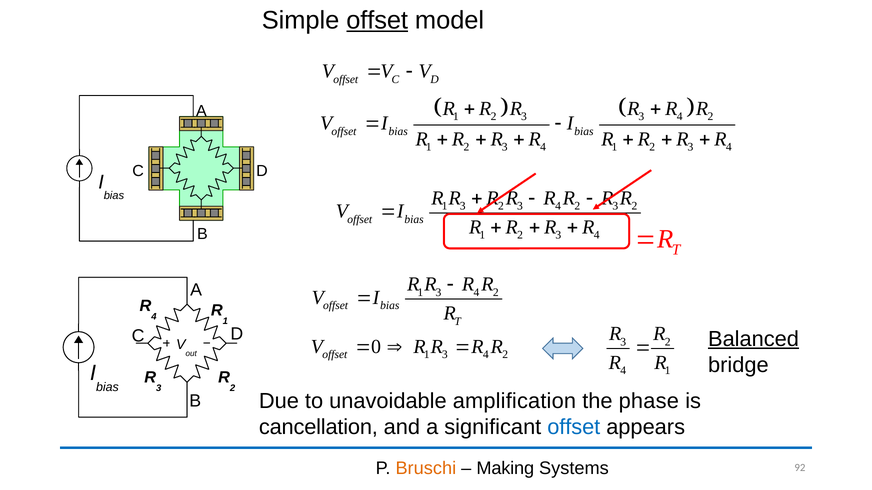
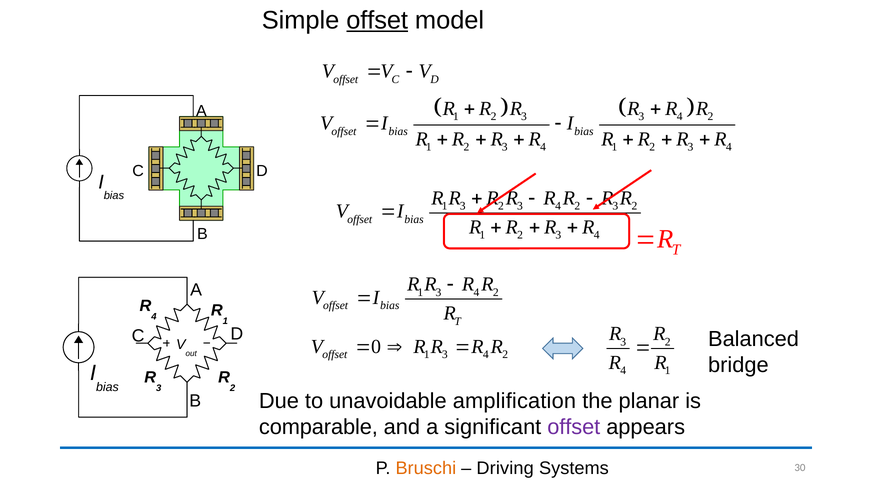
Balanced underline: present -> none
phase: phase -> planar
cancellation: cancellation -> comparable
offset at (574, 428) colour: blue -> purple
Making: Making -> Driving
92: 92 -> 30
